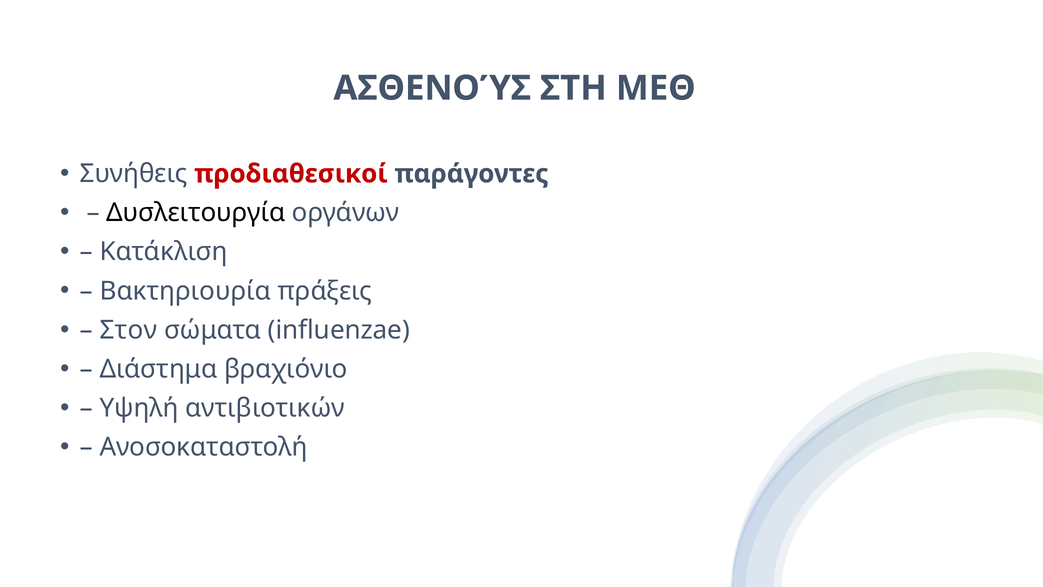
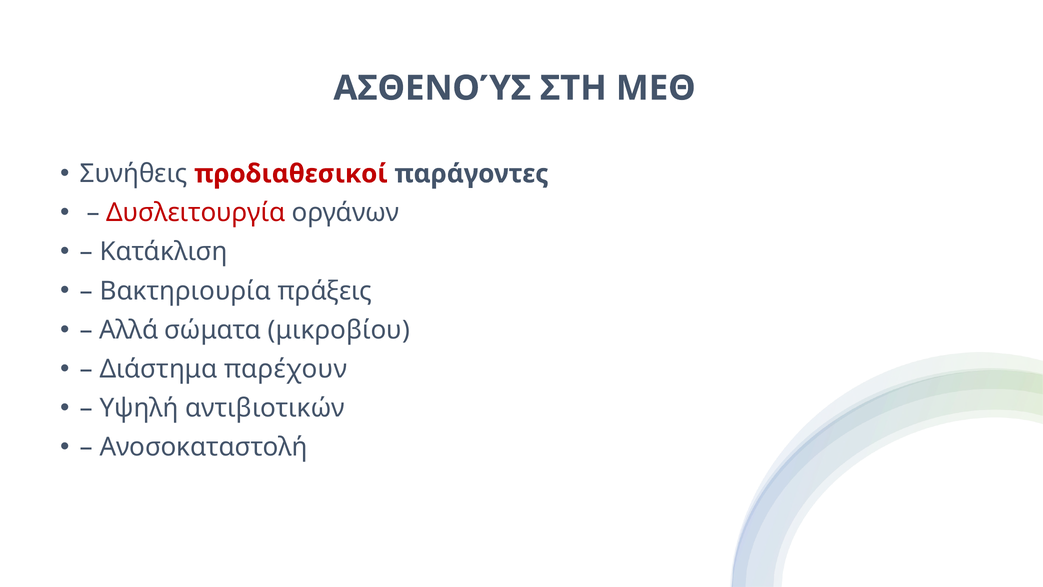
Δυσλειτουργία colour: black -> red
Στον: Στον -> Αλλά
influenzae: influenzae -> μικροβίου
βραχιόνιο: βραχιόνιο -> παρέχουν
